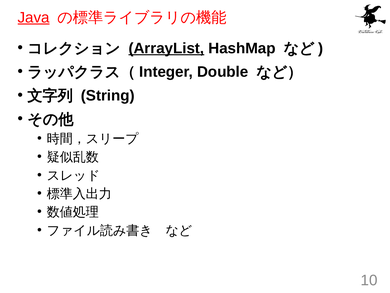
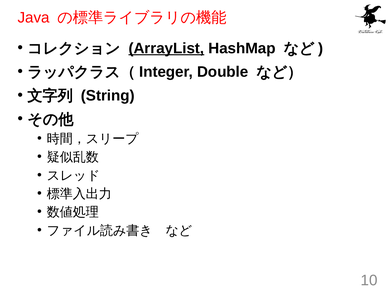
Java underline: present -> none
